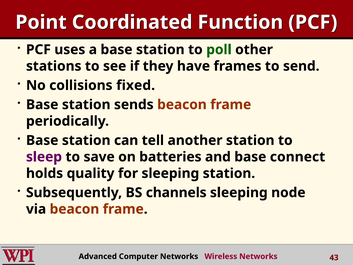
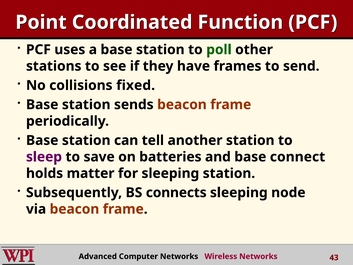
quality: quality -> matter
channels: channels -> connects
